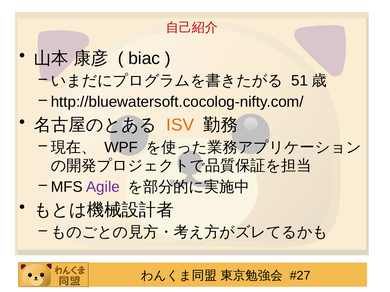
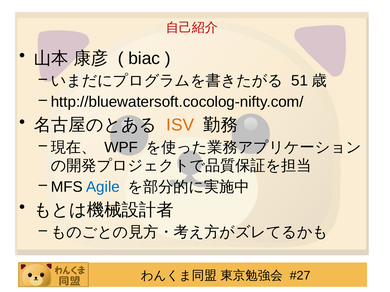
Agile colour: purple -> blue
